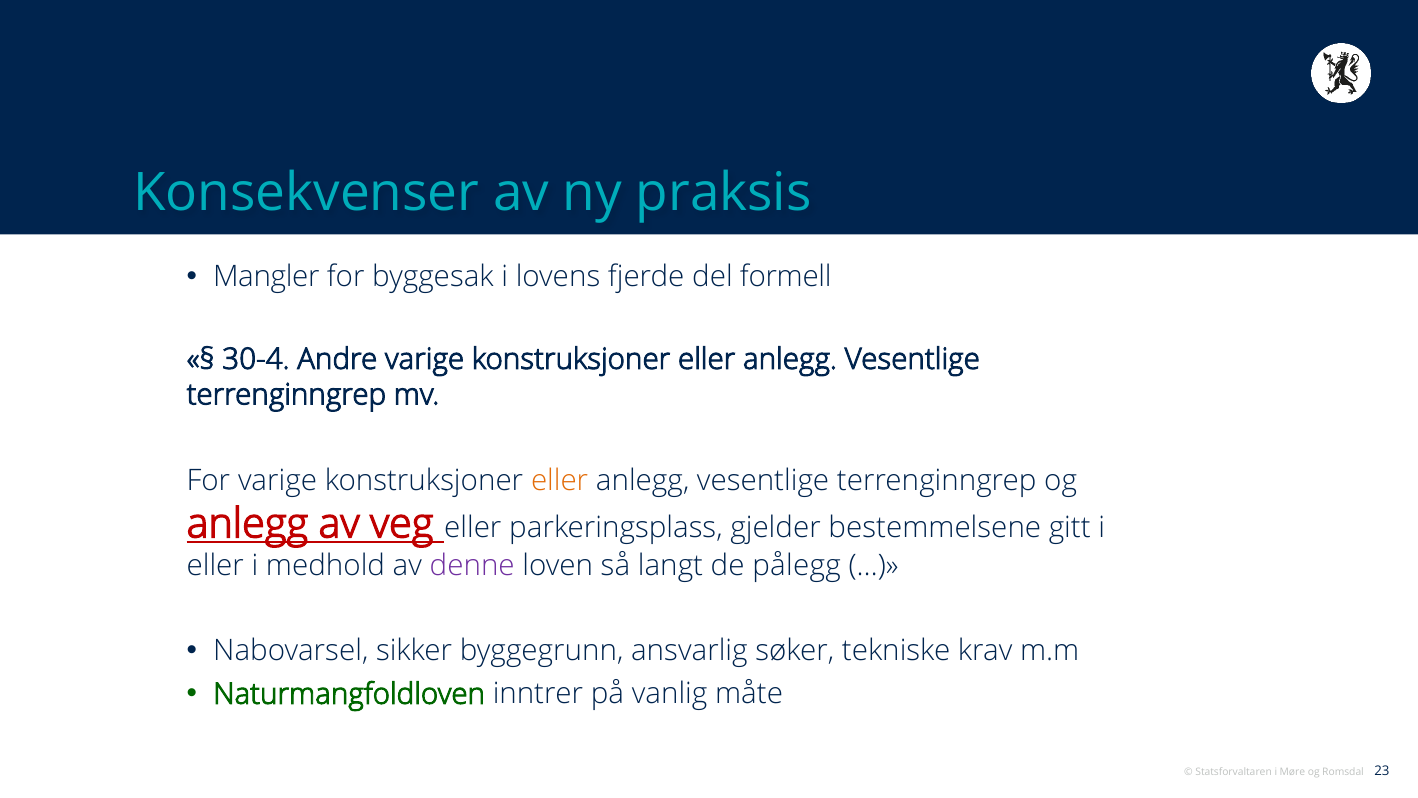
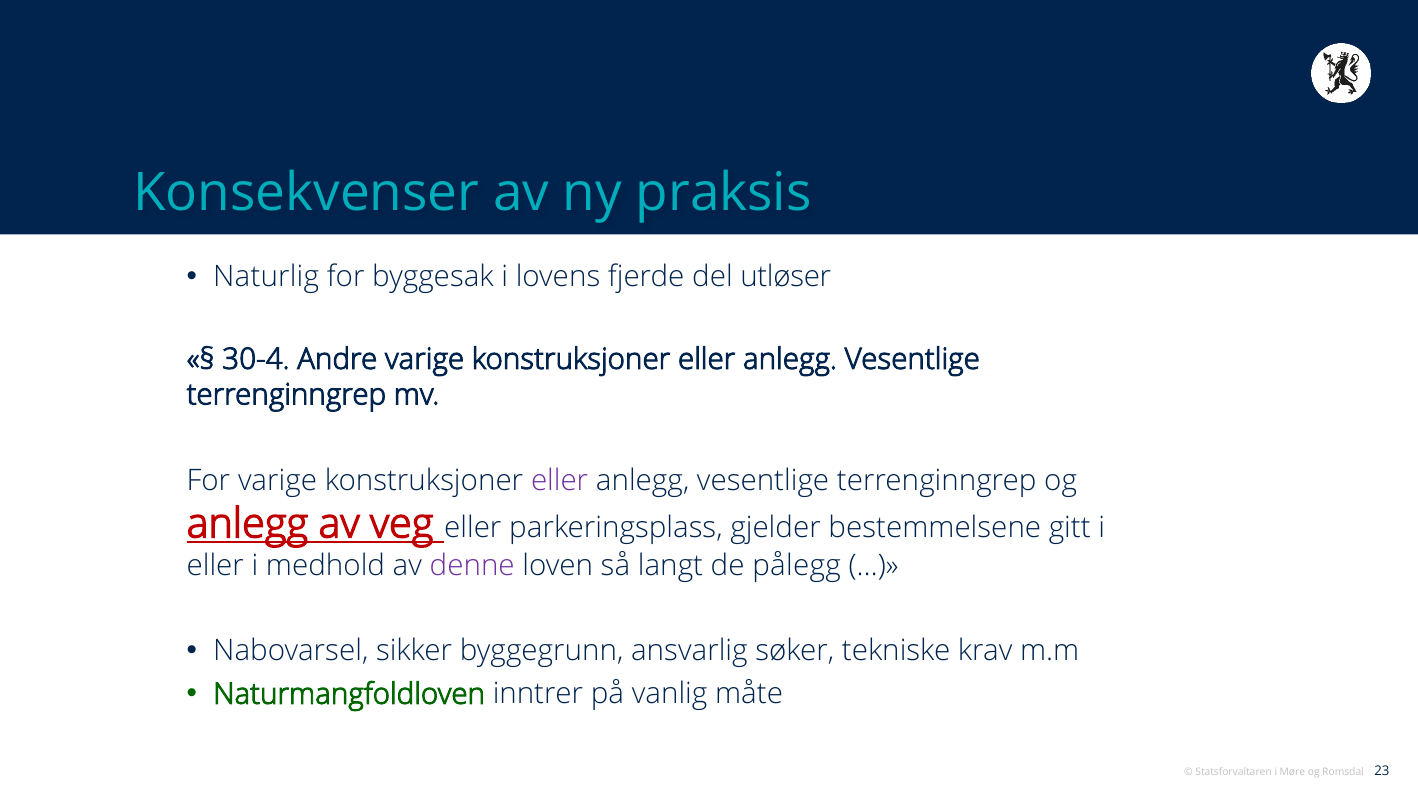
Mangler: Mangler -> Naturlig
formell: formell -> utløser
eller at (560, 480) colour: orange -> purple
